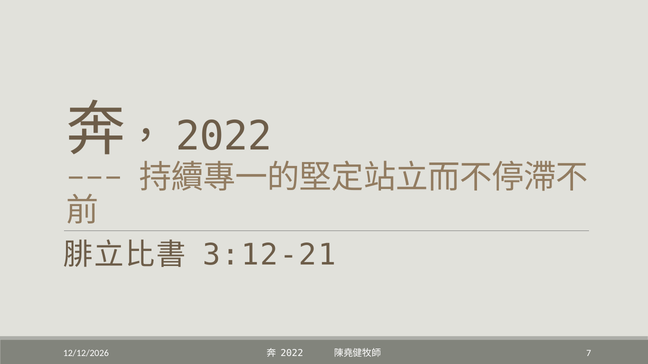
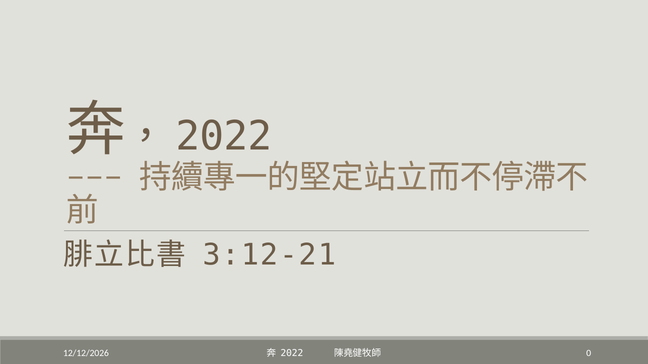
7: 7 -> 0
